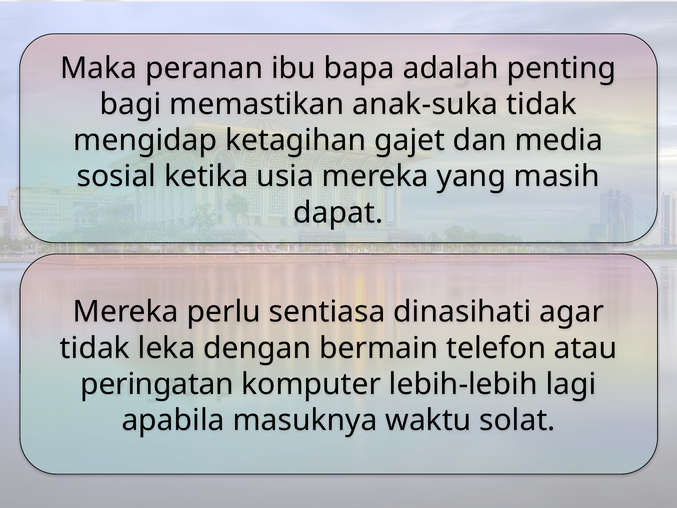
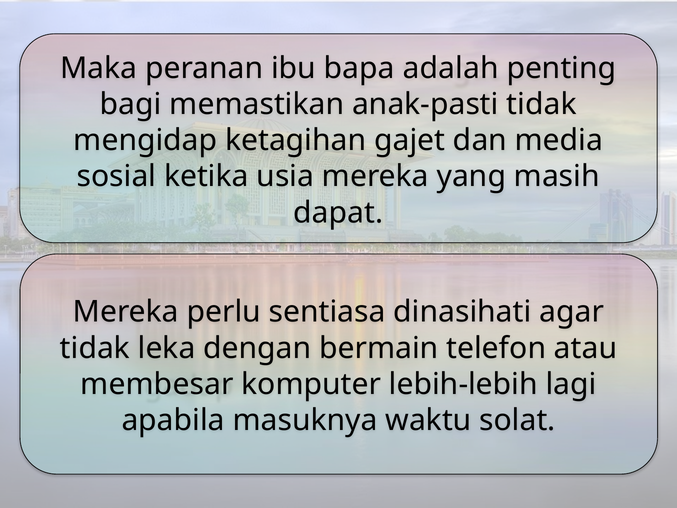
anak-suka: anak-suka -> anak-pasti
peringatan: peringatan -> membesar
